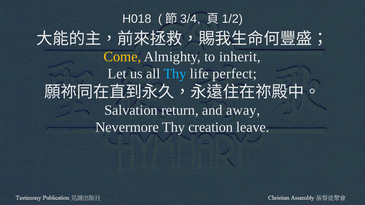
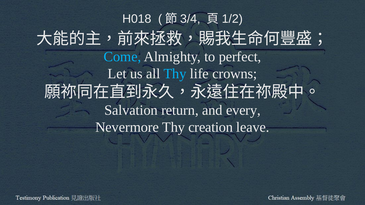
Come colour: yellow -> light blue
inherit: inherit -> perfect
perfect: perfect -> crowns
away: away -> every
